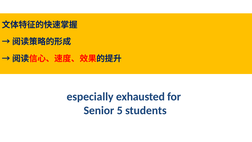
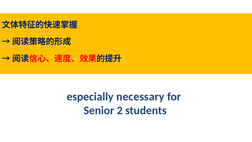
exhausted: exhausted -> necessary
5: 5 -> 2
